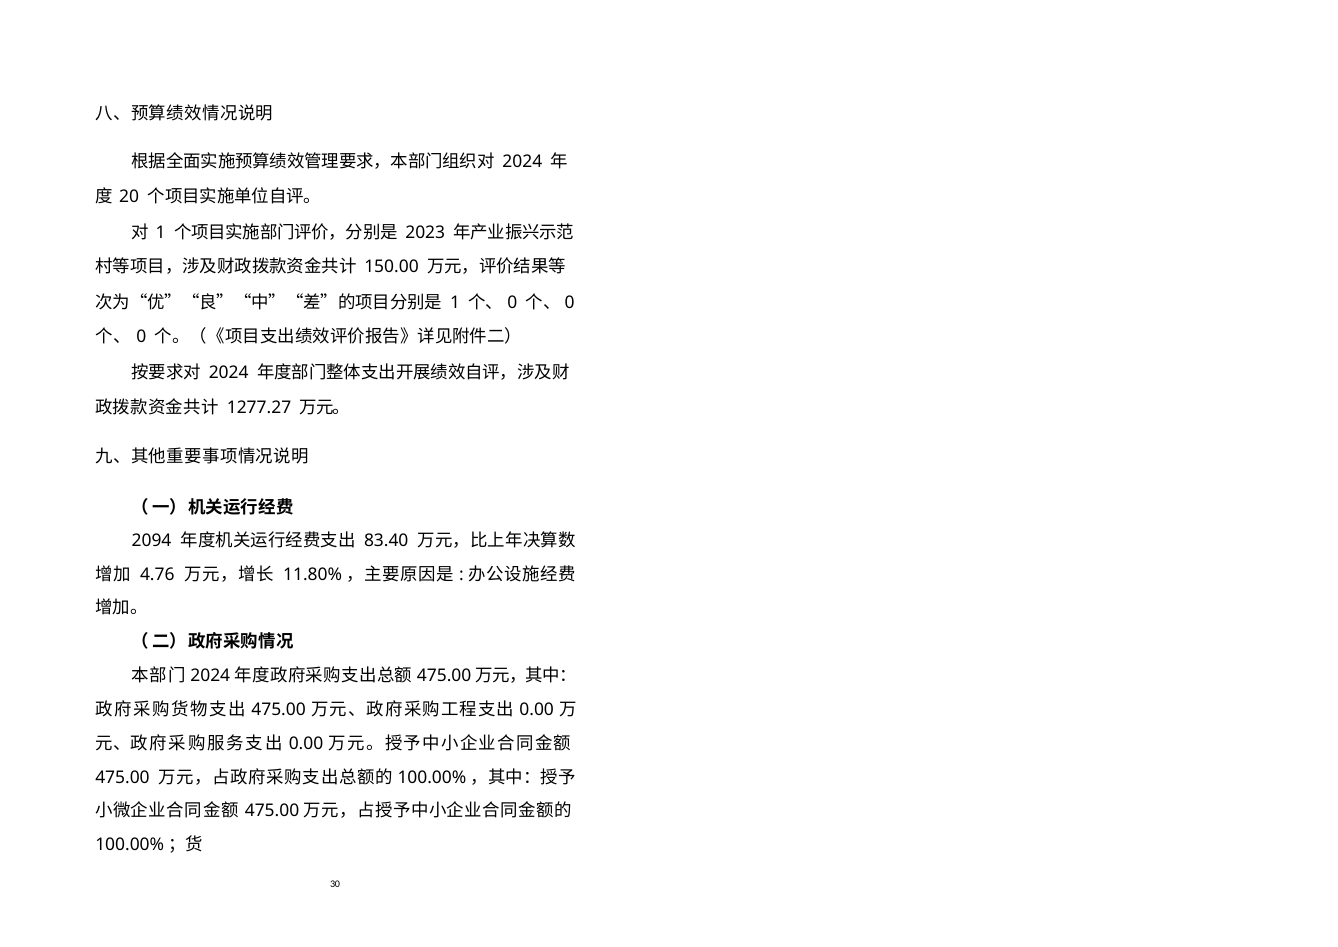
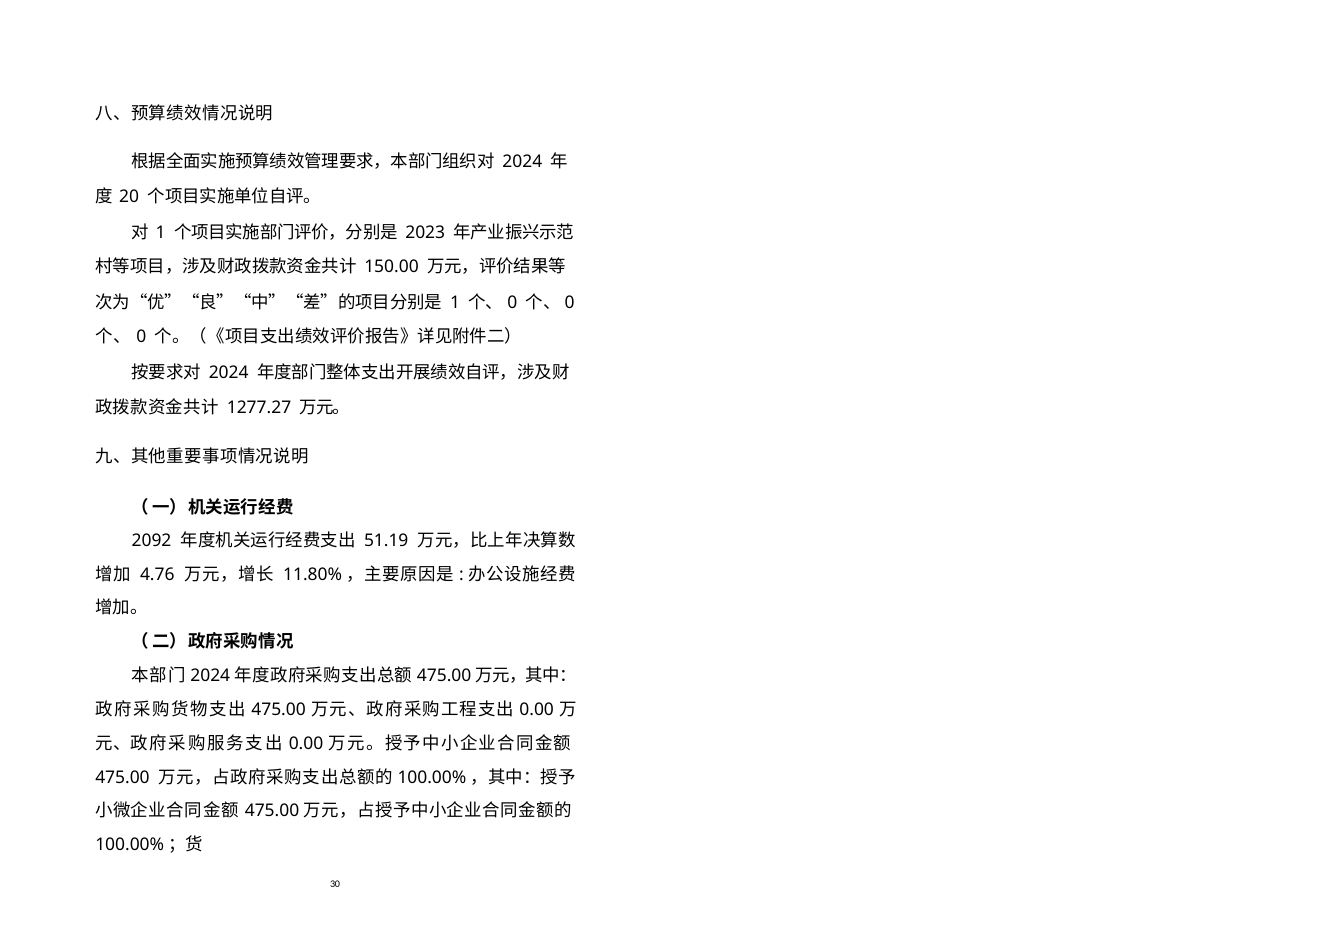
2094: 2094 -> 2092
83.40: 83.40 -> 51.19
